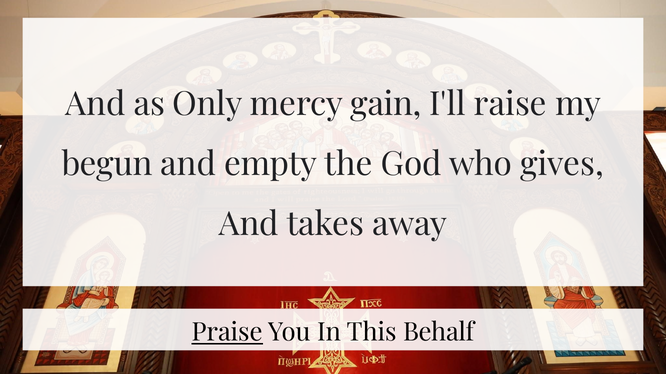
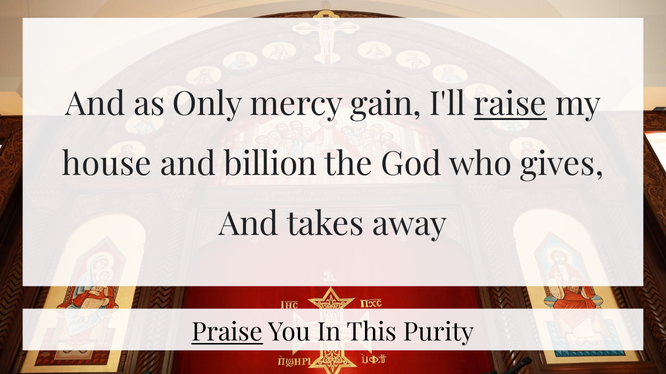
raise underline: none -> present
begun: begun -> house
empty: empty -> billion
Behalf: Behalf -> Purity
